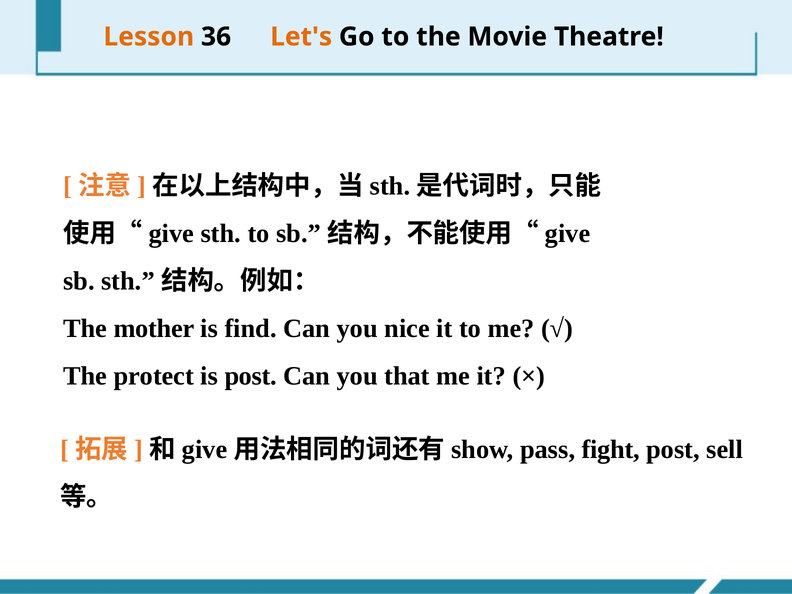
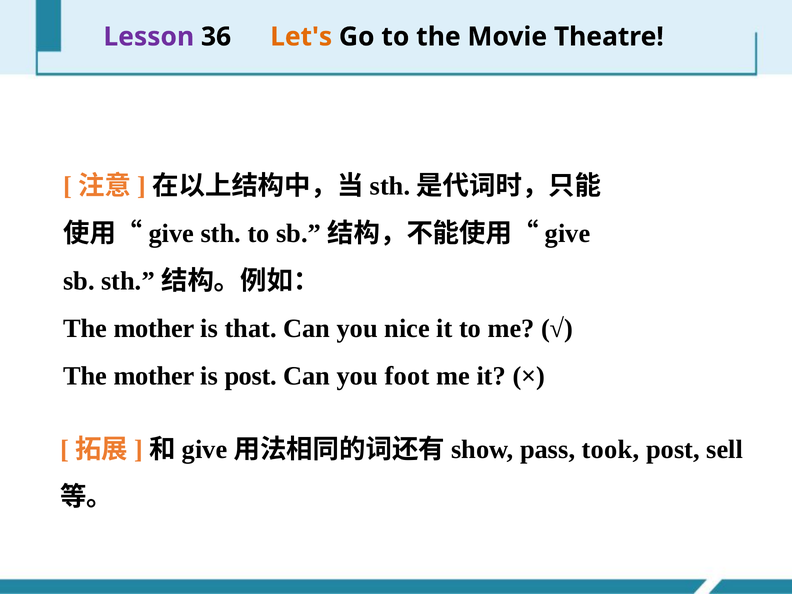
Lesson colour: orange -> purple
find: find -> that
protect at (154, 376): protect -> mother
that: that -> foot
fight: fight -> took
